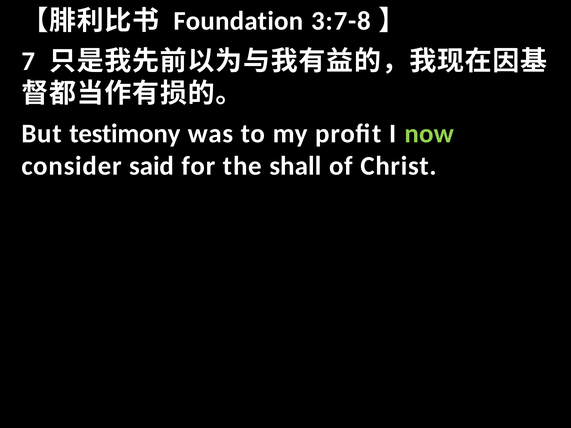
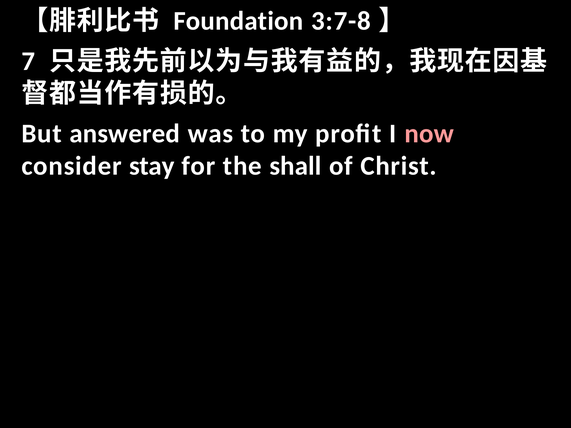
testimony: testimony -> answered
now colour: light green -> pink
said: said -> stay
